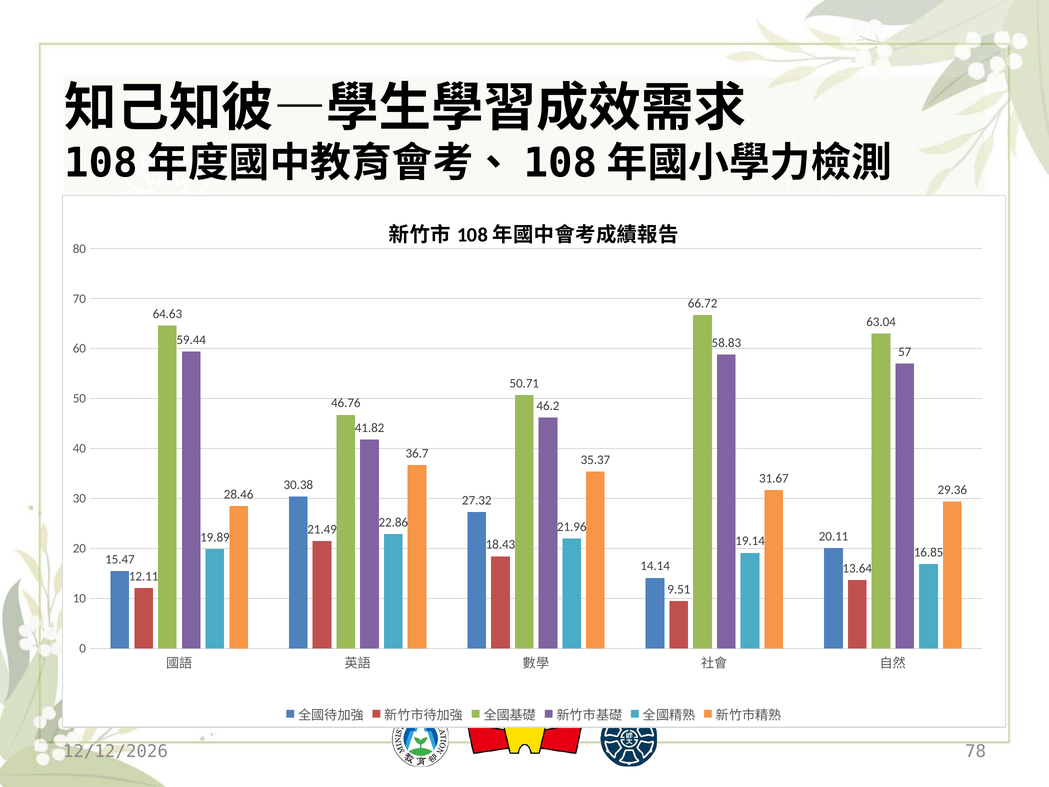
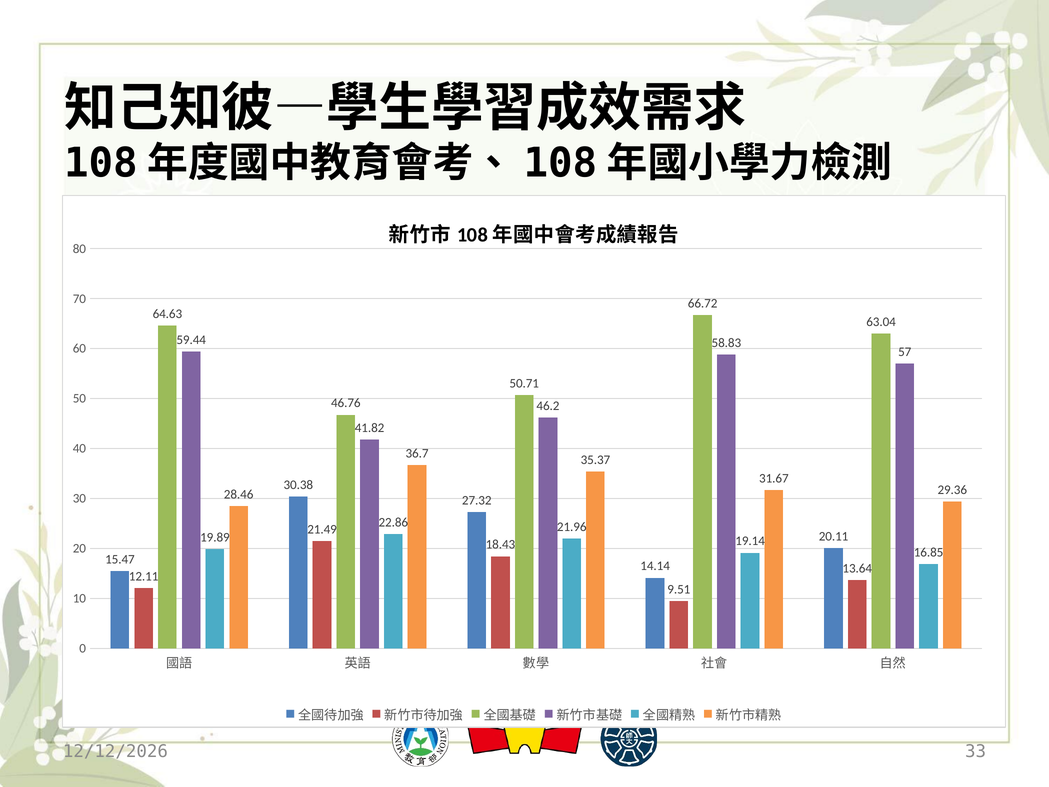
78: 78 -> 33
